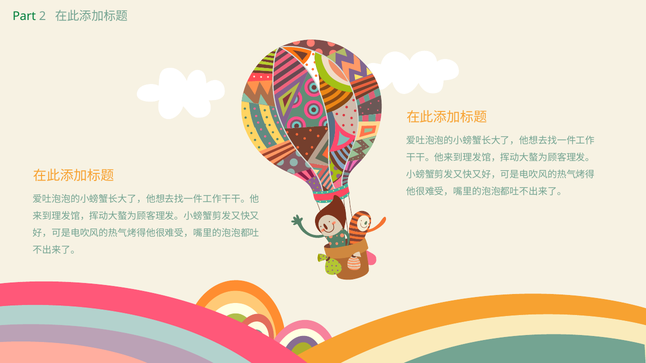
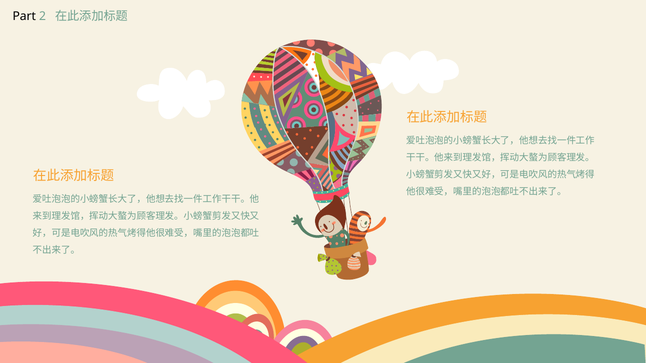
Part colour: green -> black
